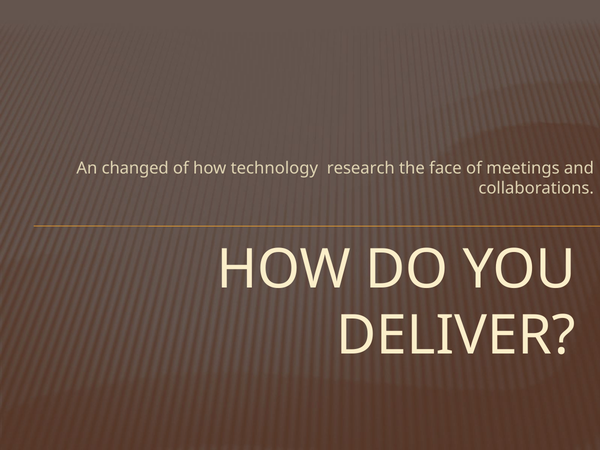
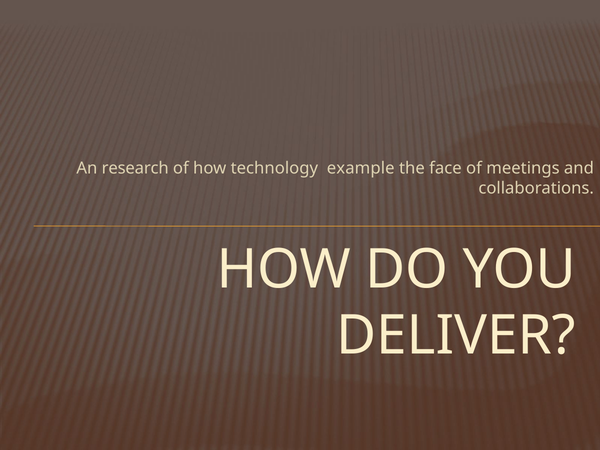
changed: changed -> research
research: research -> example
